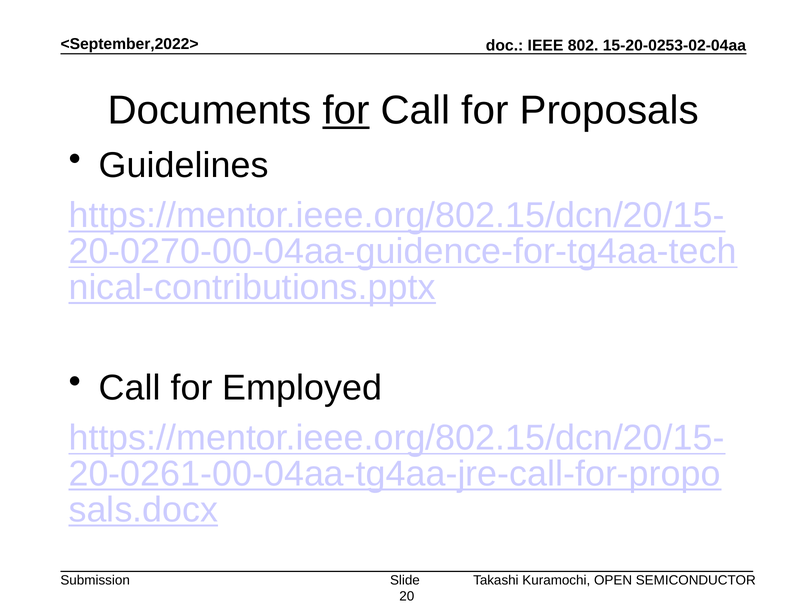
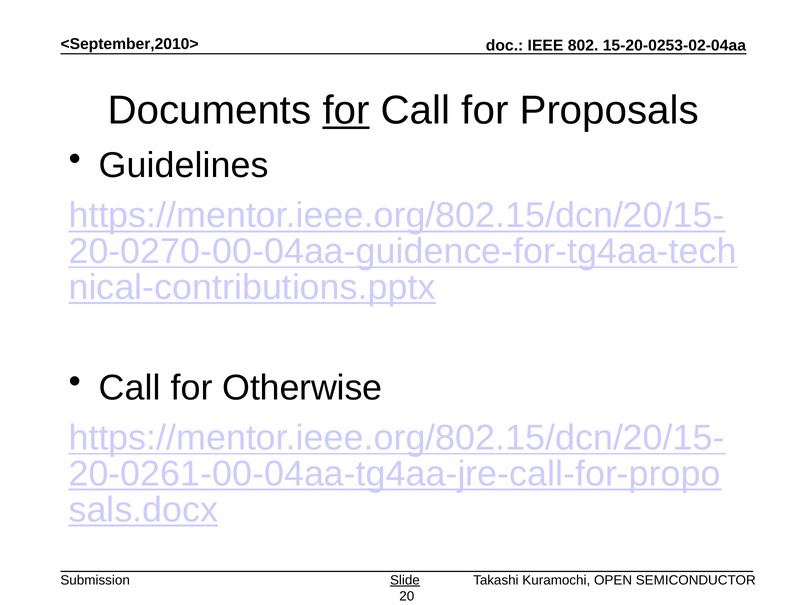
<September,2022>: <September,2022> -> <September,2010>
Employed: Employed -> Otherwise
Slide underline: none -> present
